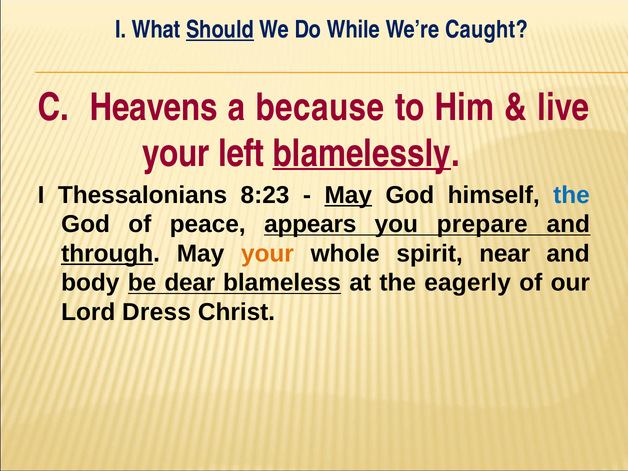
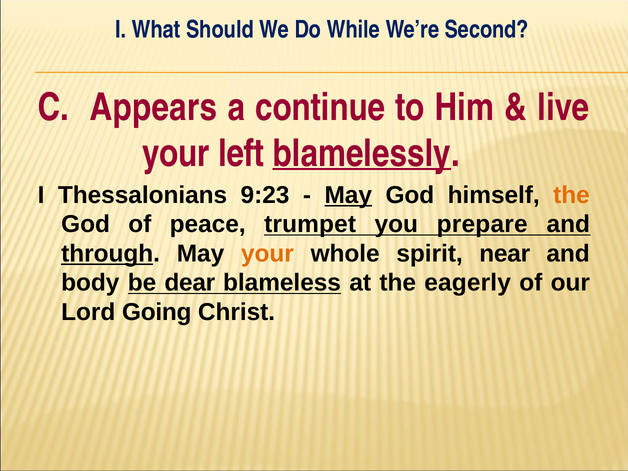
Should underline: present -> none
Caught: Caught -> Second
Heavens: Heavens -> Appears
because: because -> continue
8:23: 8:23 -> 9:23
the at (571, 195) colour: blue -> orange
appears: appears -> trumpet
Dress: Dress -> Going
